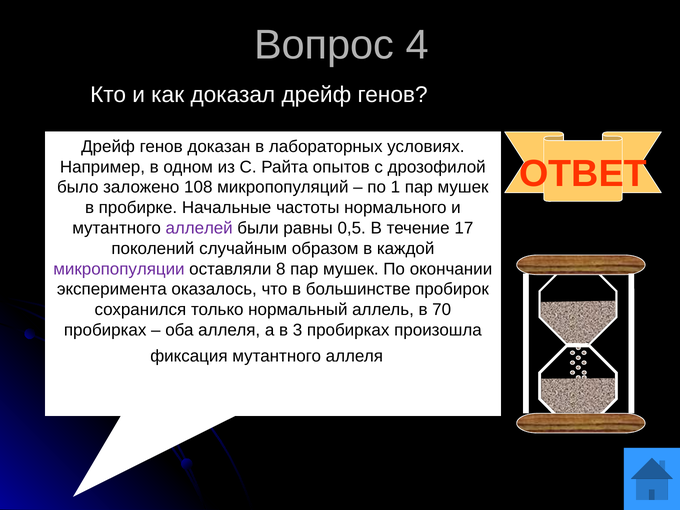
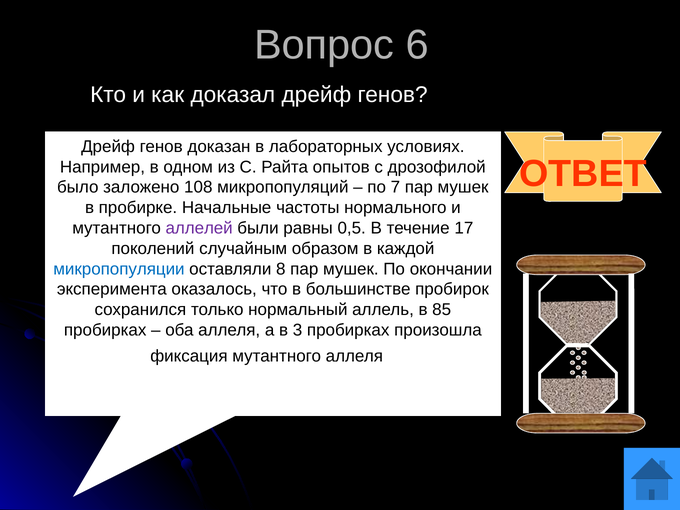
4: 4 -> 6
1: 1 -> 7
микропопуляции colour: purple -> blue
70: 70 -> 85
